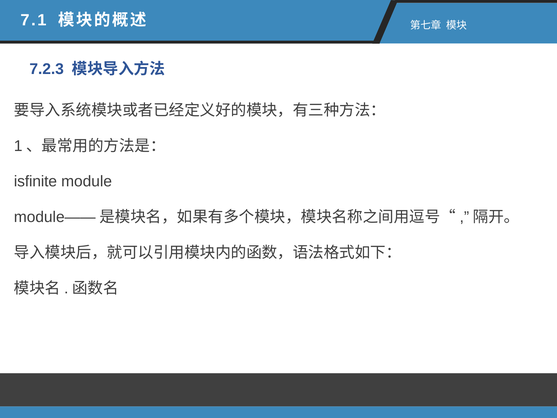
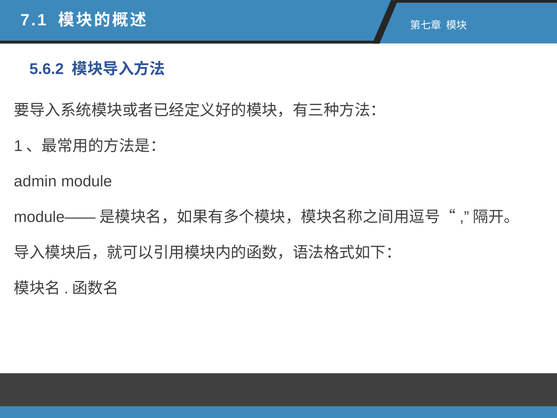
7.2.3: 7.2.3 -> 5.6.2
isfinite: isfinite -> admin
